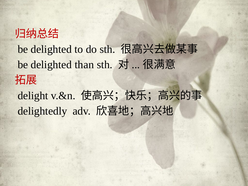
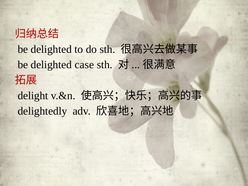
than: than -> case
